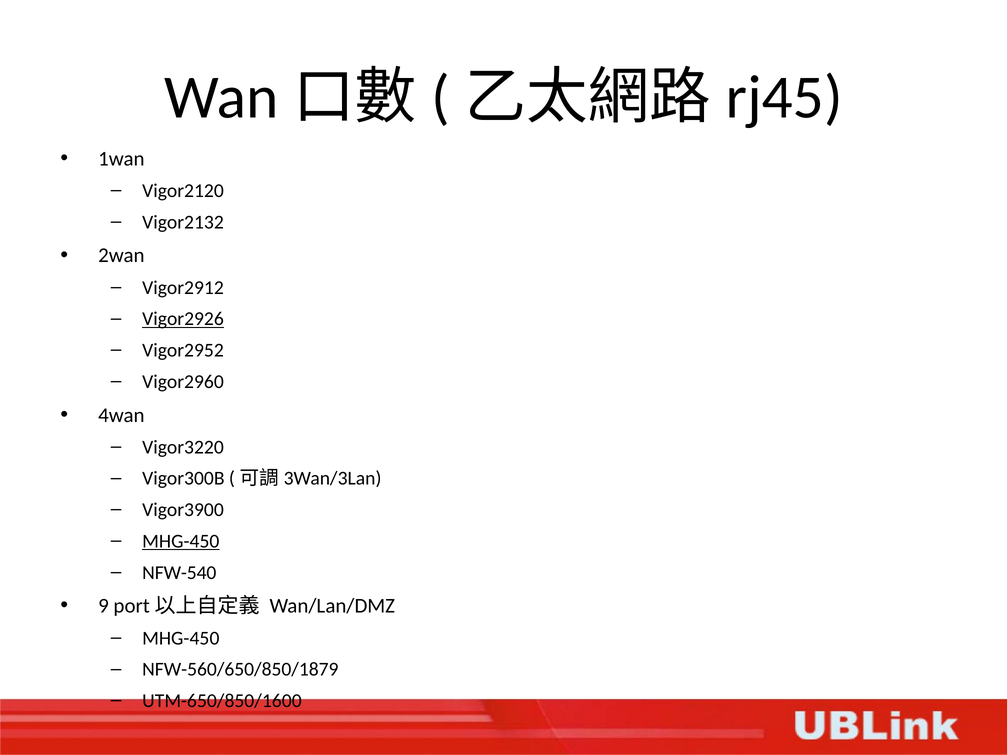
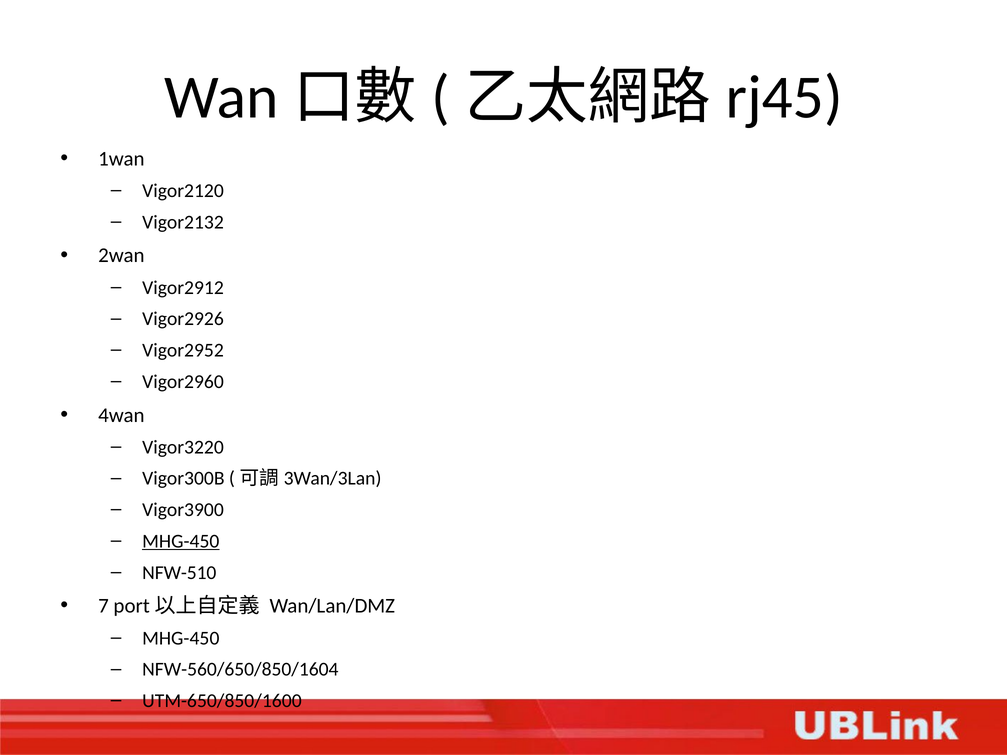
Vigor2926 underline: present -> none
NFW-540: NFW-540 -> NFW-510
9: 9 -> 7
NFW-560/650/850/1879: NFW-560/650/850/1879 -> NFW-560/650/850/1604
